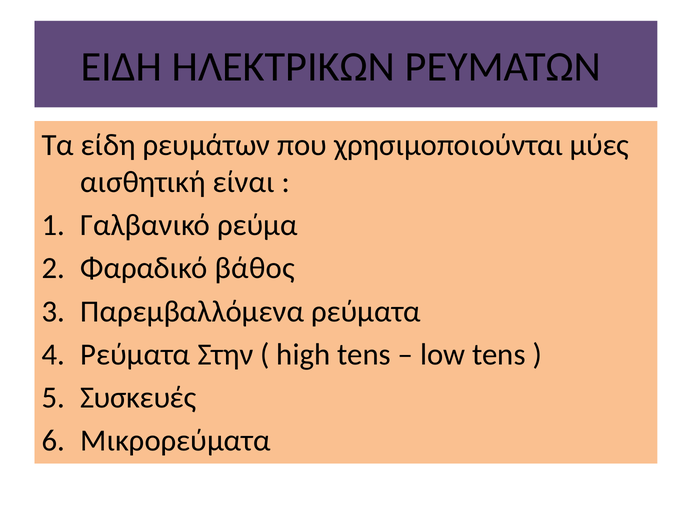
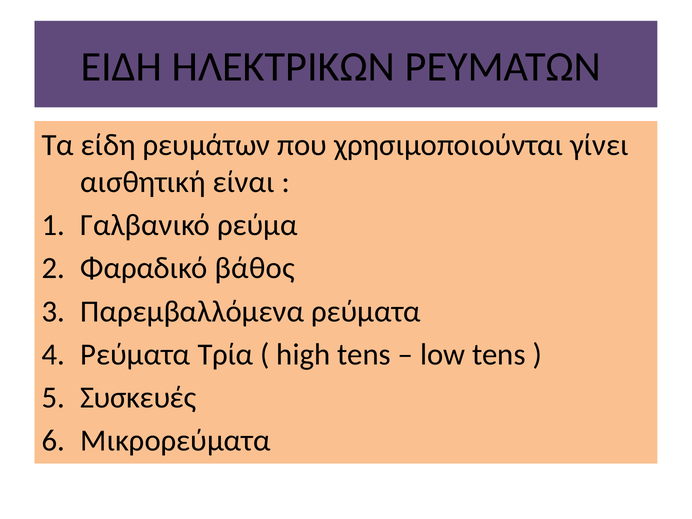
μύες: μύες -> γίνει
Στην: Στην -> Τρία
